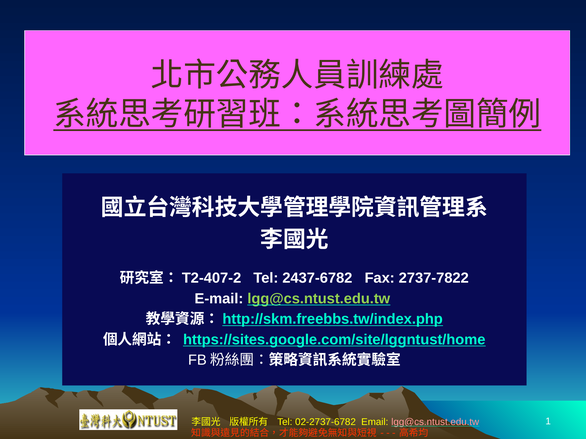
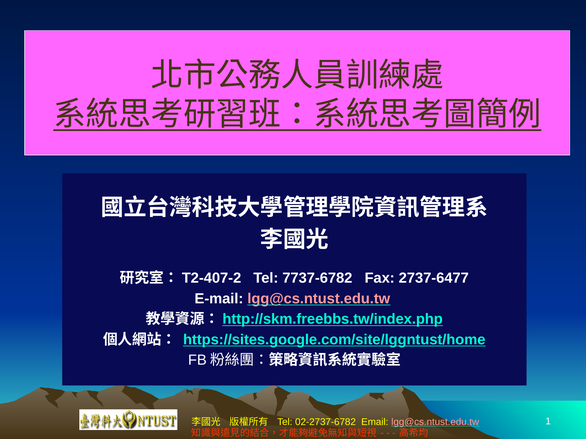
2437-6782: 2437-6782 -> 7737-6782
2737-7822: 2737-7822 -> 2737-6477
lgg@cs.ntust.edu.tw at (319, 299) colour: light green -> pink
